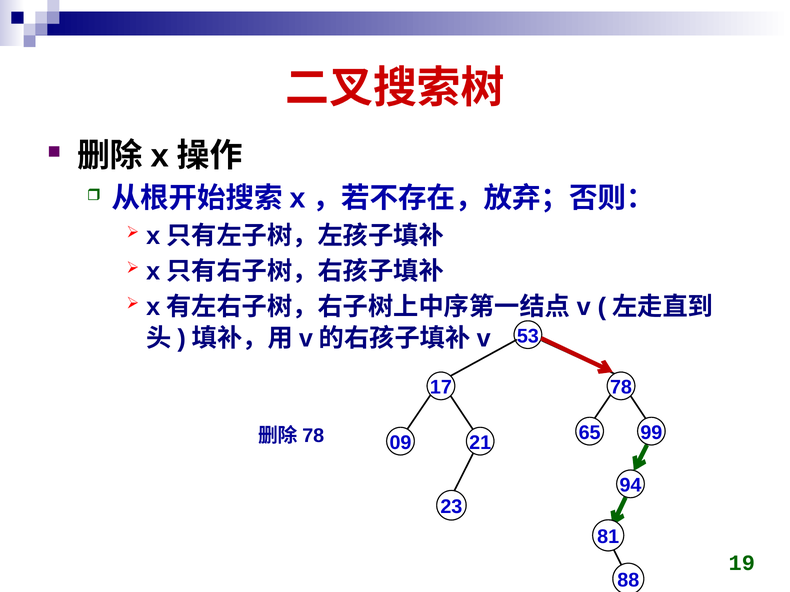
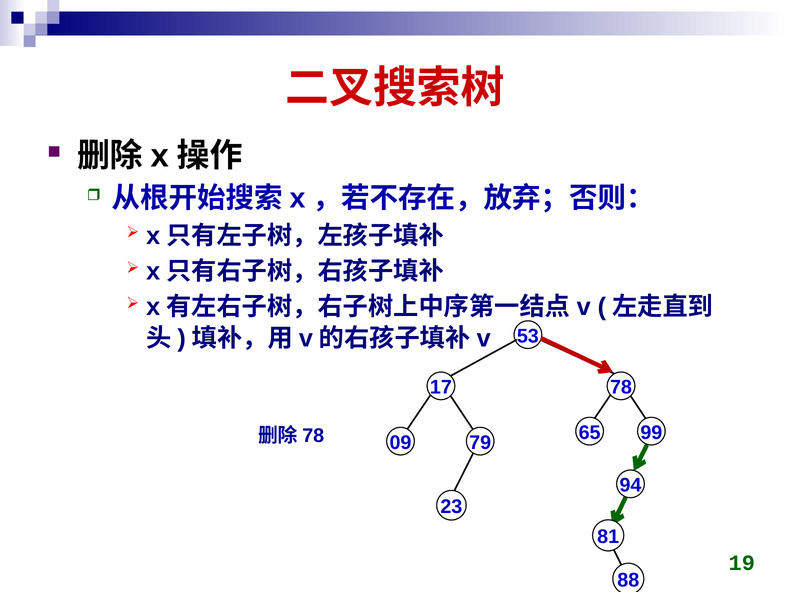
21: 21 -> 79
